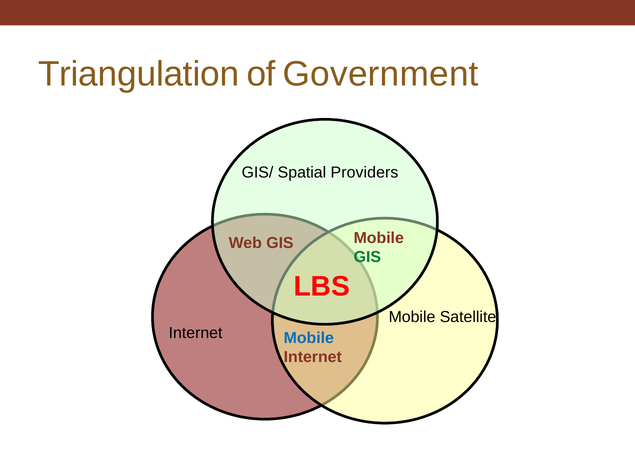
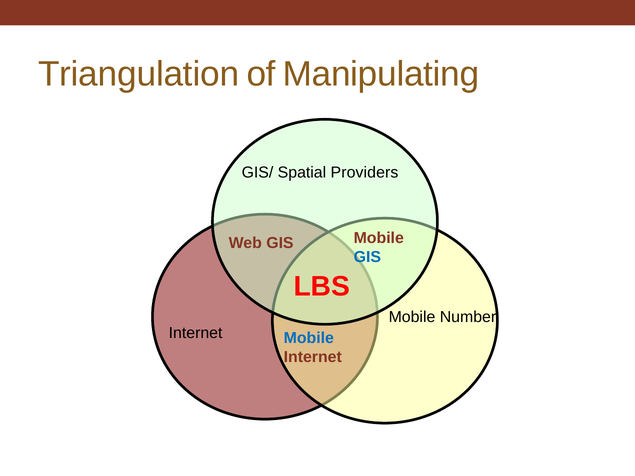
Government: Government -> Manipulating
GIS at (367, 257) colour: green -> blue
Satellite: Satellite -> Number
